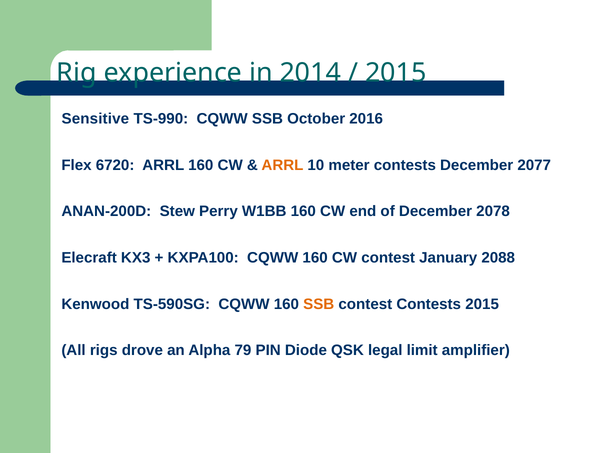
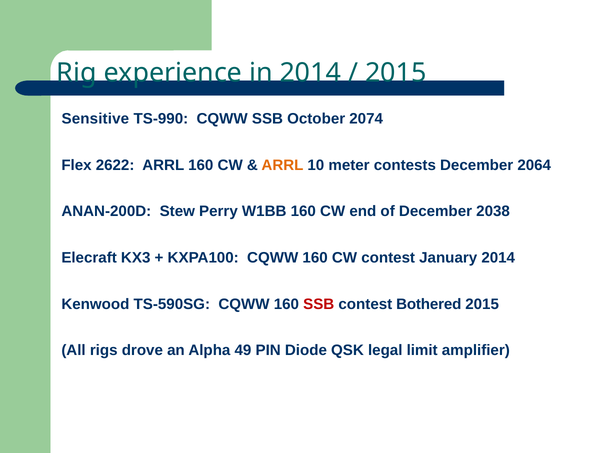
2016: 2016 -> 2074
6720: 6720 -> 2622
2077: 2077 -> 2064
2078: 2078 -> 2038
January 2088: 2088 -> 2014
SSB at (319, 305) colour: orange -> red
contest Contests: Contests -> Bothered
79: 79 -> 49
